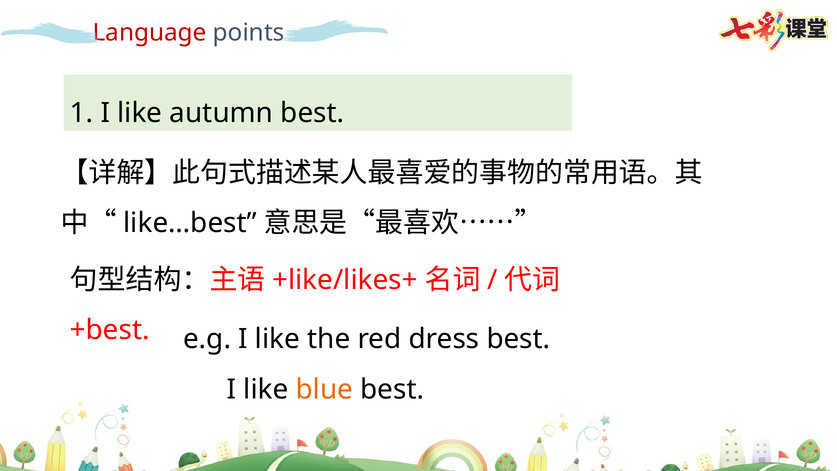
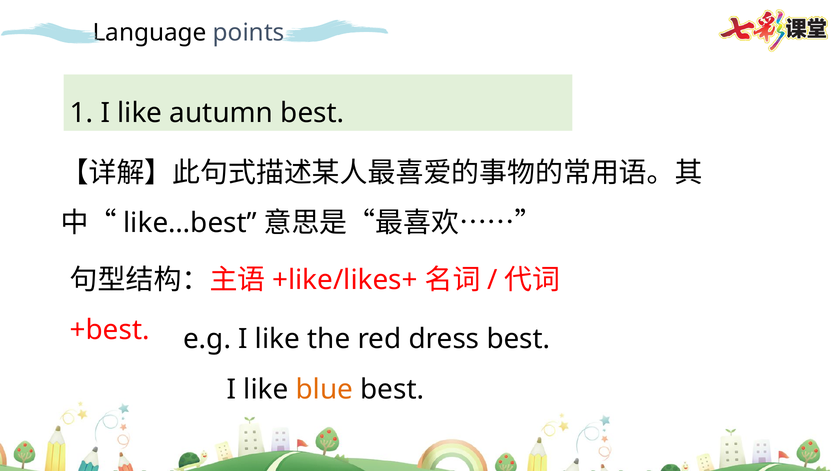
Language colour: red -> black
